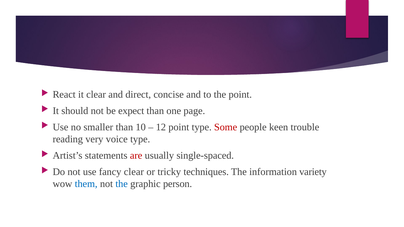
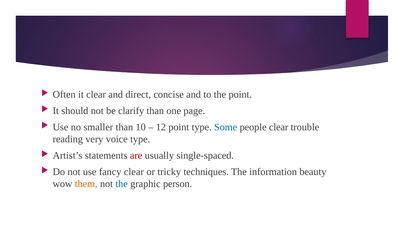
React: React -> Often
expect: expect -> clarify
Some colour: red -> blue
people keen: keen -> clear
variety: variety -> beauty
them colour: blue -> orange
